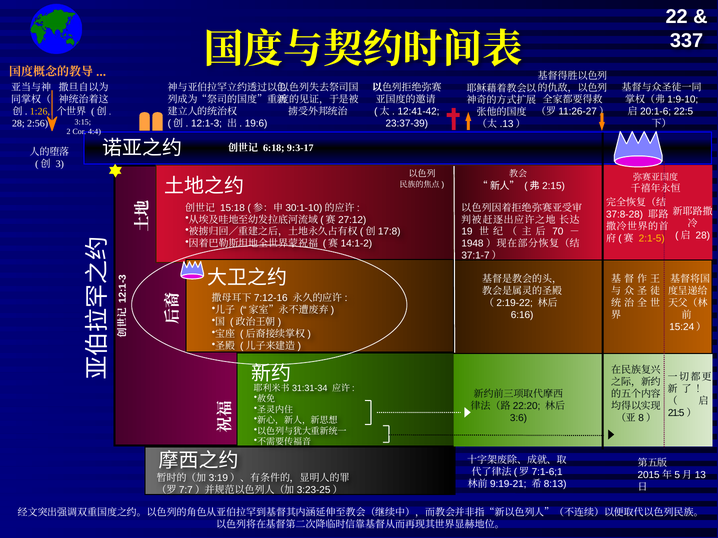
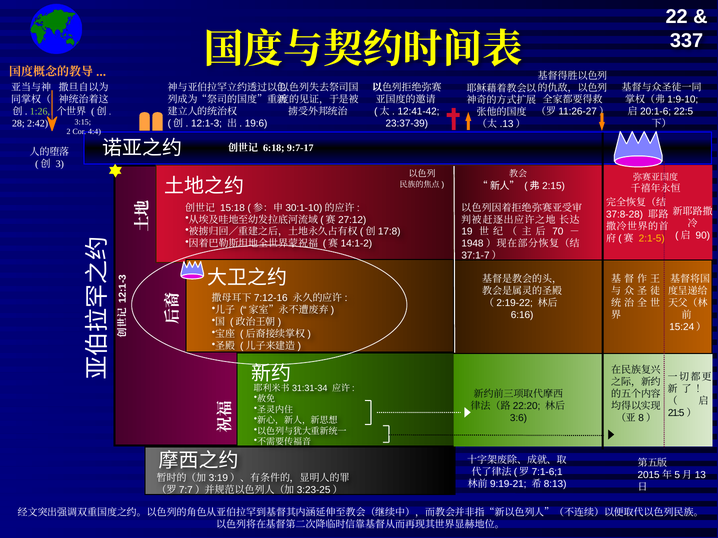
1:26 colour: yellow -> light green
2:56: 2:56 -> 2:42
9:3-17: 9:3-17 -> 9:7-17
28 at (703, 236): 28 -> 90
